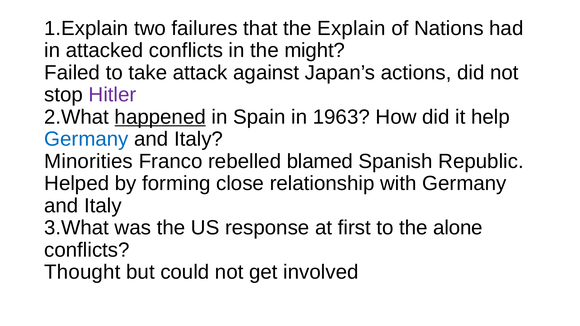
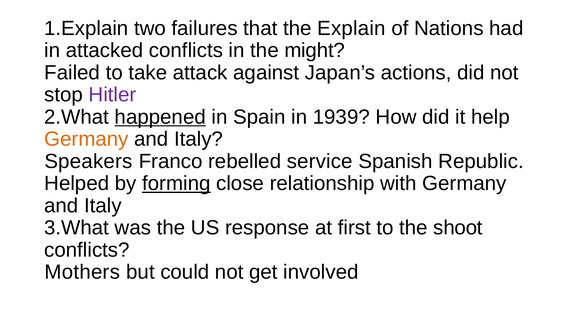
1963: 1963 -> 1939
Germany at (86, 139) colour: blue -> orange
Minorities: Minorities -> Speakers
blamed: blamed -> service
forming underline: none -> present
alone: alone -> shoot
Thought: Thought -> Mothers
